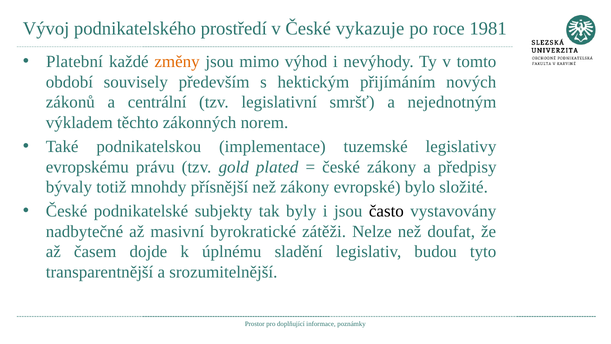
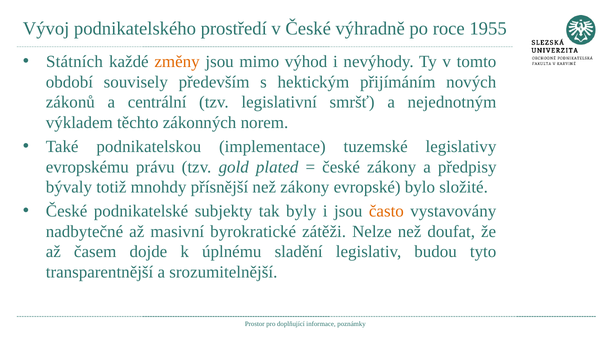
vykazuje: vykazuje -> výhradně
1981: 1981 -> 1955
Platební: Platební -> Státních
často colour: black -> orange
